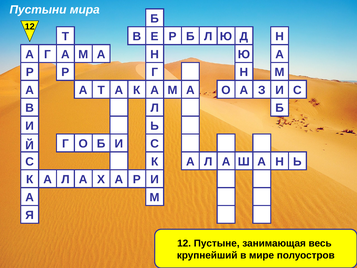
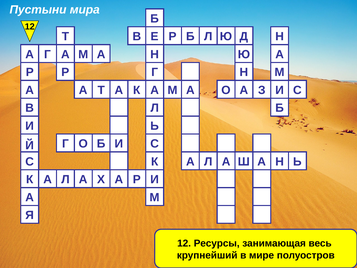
Пустыне: Пустыне -> Ресурсы
